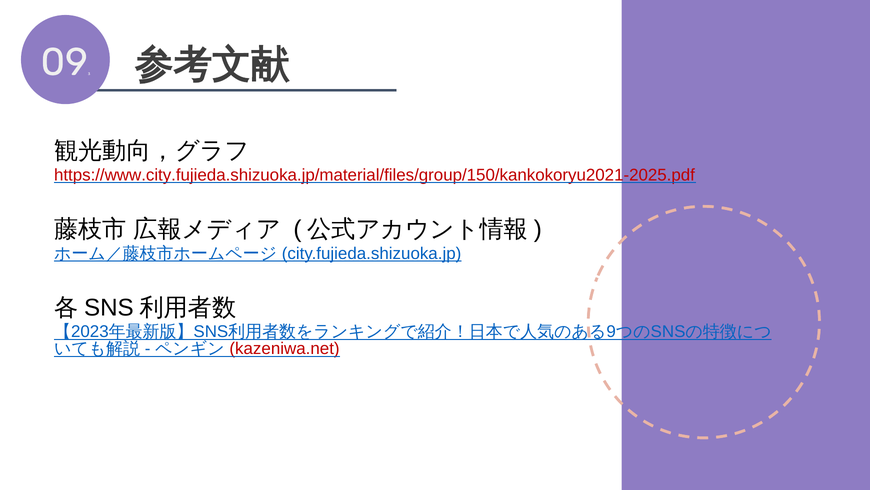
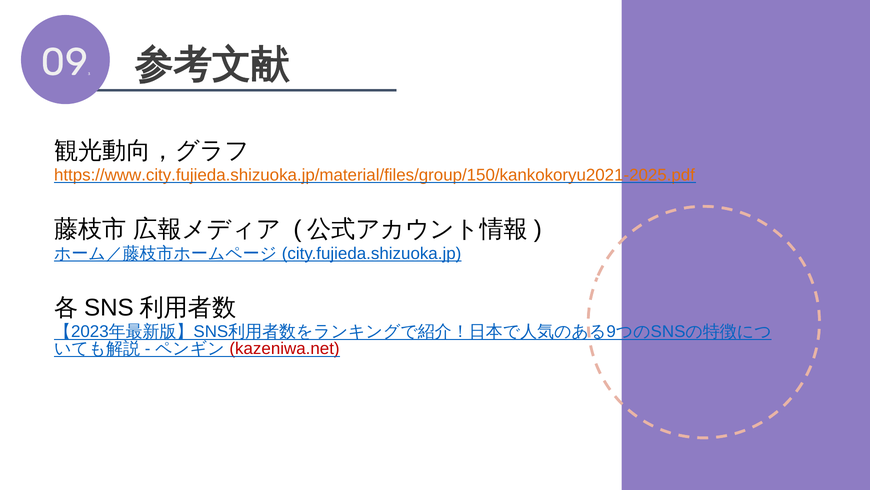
https://www.city.fujieda.shizuoka.jp/material/files/group/150/kankokoryu2021-2025.pdf colour: red -> orange
